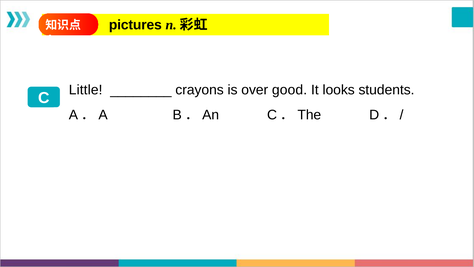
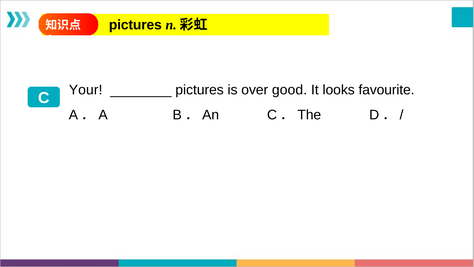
Little: Little -> Your
crayons at (200, 90): crayons -> pictures
students: students -> favourite
